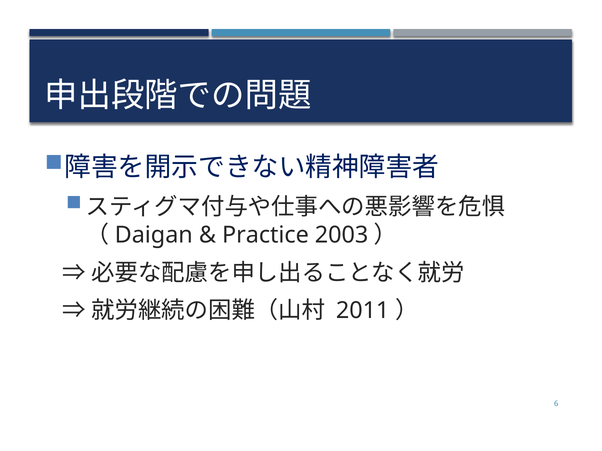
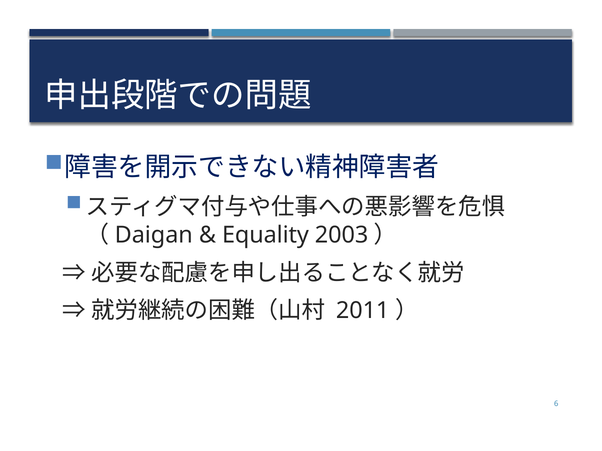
Practice: Practice -> Equality
